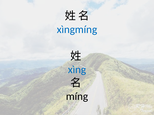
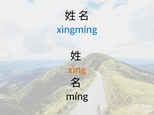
xìng colour: blue -> orange
